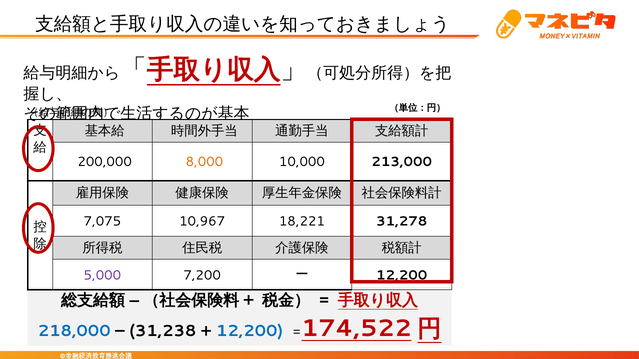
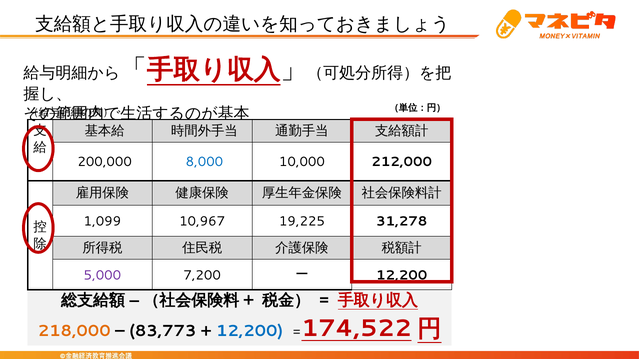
8,000 colour: orange -> blue
213,000: 213,000 -> 212,000
7,075: 7,075 -> 1,099
18,221: 18,221 -> 19,225
218,000 colour: blue -> orange
31,238: 31,238 -> 83,773
